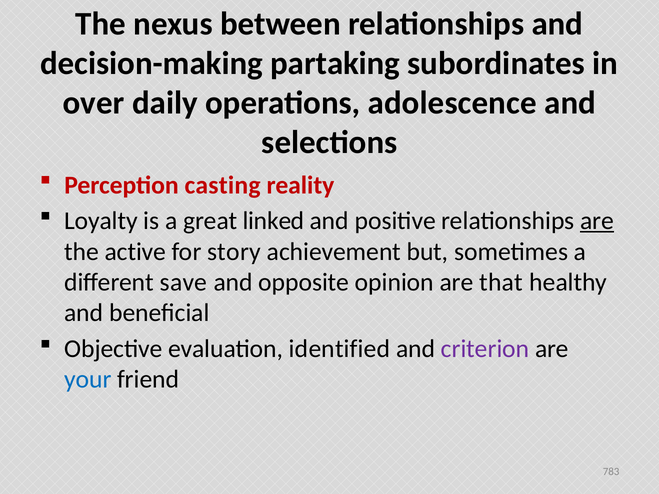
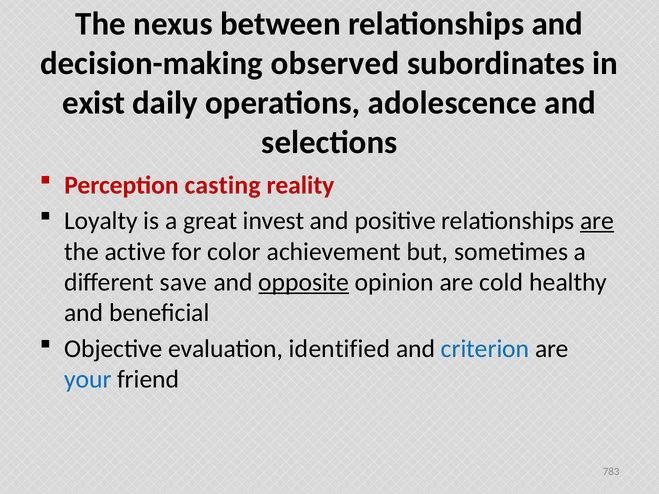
partaking: partaking -> observed
over: over -> exist
linked: linked -> invest
story: story -> color
opposite underline: none -> present
that: that -> cold
criterion colour: purple -> blue
